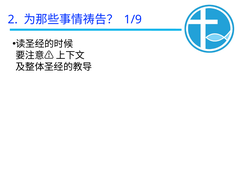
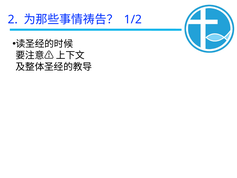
1/9: 1/9 -> 1/2
